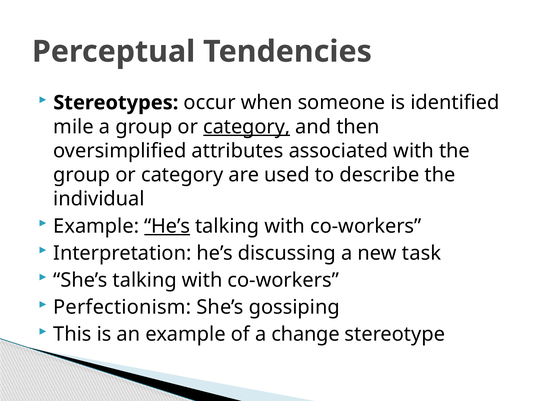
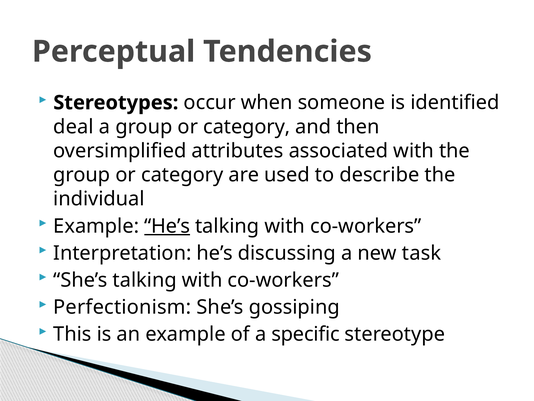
mile: mile -> deal
category at (247, 127) underline: present -> none
change: change -> specific
